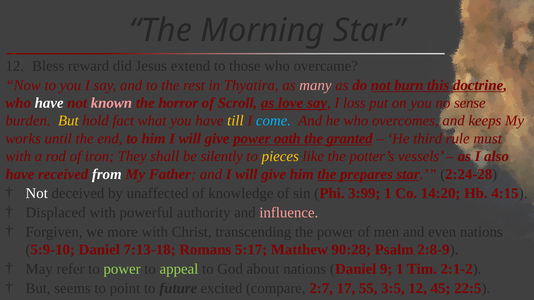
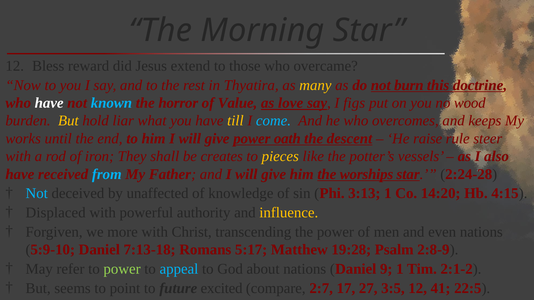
many colour: pink -> yellow
known colour: pink -> light blue
Scroll: Scroll -> Value
loss: loss -> figs
sense: sense -> wood
fact: fact -> liar
granted: granted -> descent
third: third -> raise
must: must -> steer
silently: silently -> creates
from colour: white -> light blue
prepares: prepares -> worships
Not at (37, 194) colour: white -> light blue
3:99: 3:99 -> 3:13
influence colour: pink -> yellow
90:28: 90:28 -> 19:28
appeal colour: light green -> light blue
55: 55 -> 27
45: 45 -> 41
